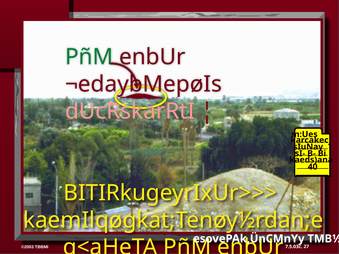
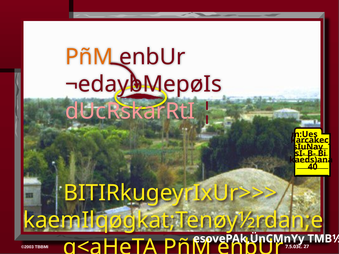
PñM at (89, 57) colour: green -> orange
